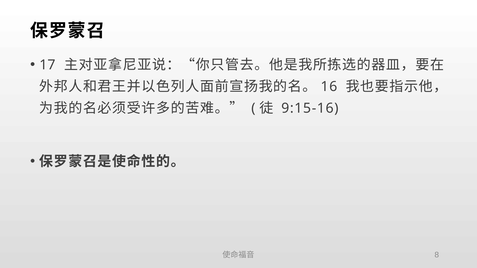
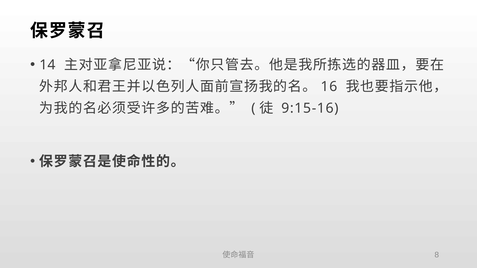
17: 17 -> 14
